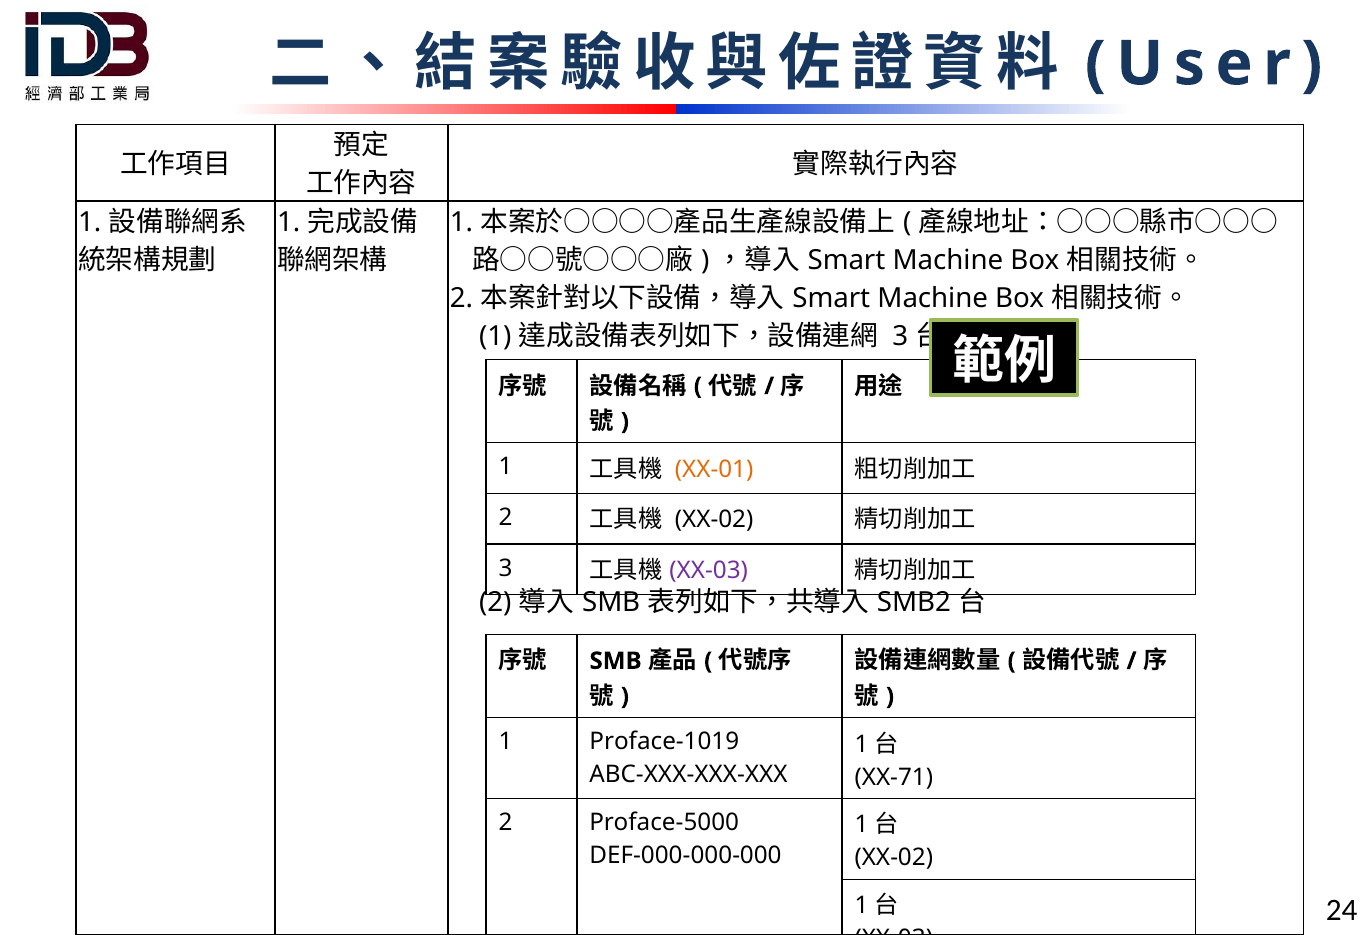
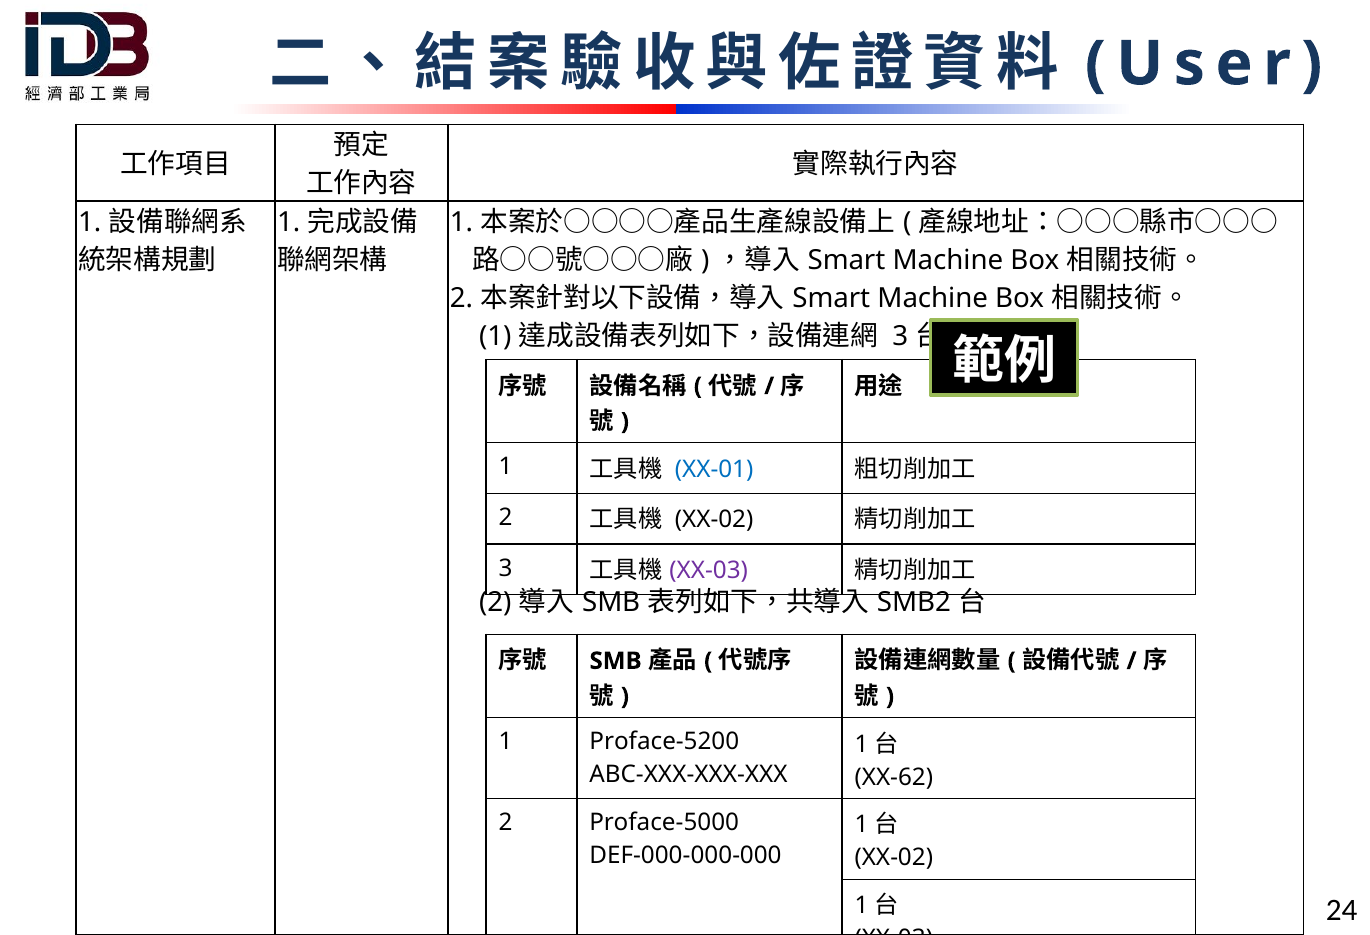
XX-01 colour: orange -> blue
Proface-1019: Proface-1019 -> Proface-5200
XX-71: XX-71 -> XX-62
